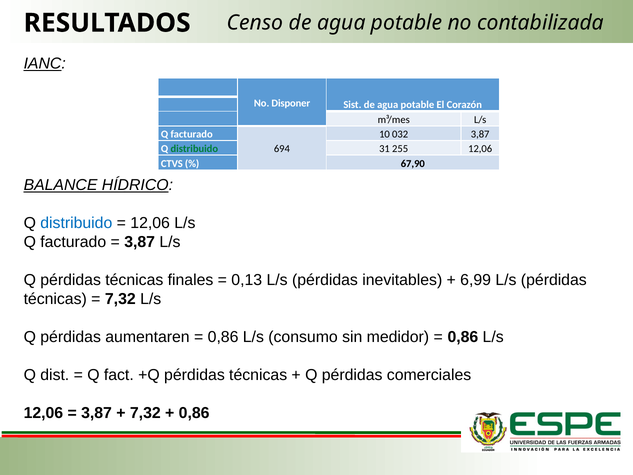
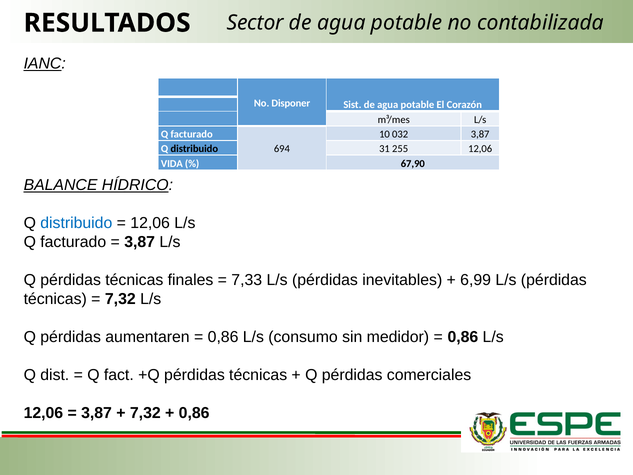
Censo: Censo -> Sector
distribuido at (194, 149) colour: green -> black
CTVS: CTVS -> VIDA
0,13: 0,13 -> 7,33
